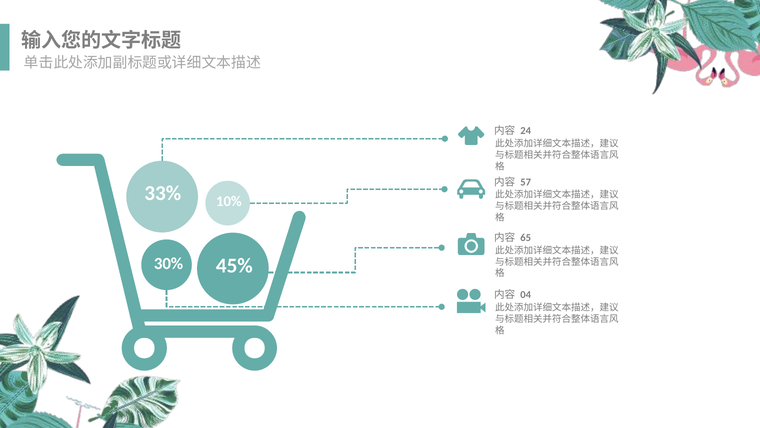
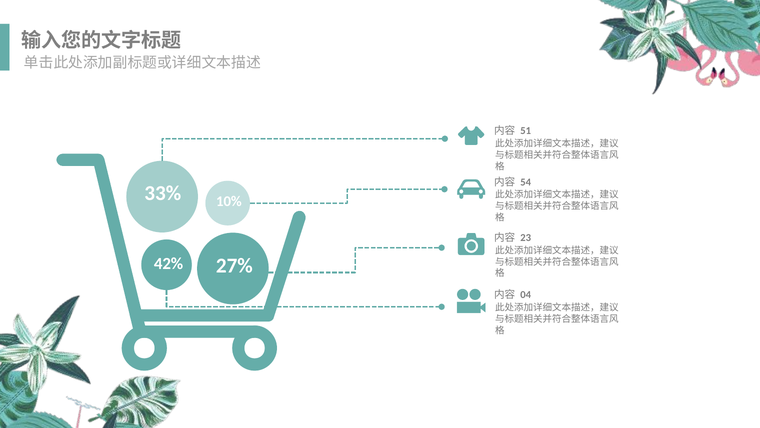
24: 24 -> 51
57: 57 -> 54
65: 65 -> 23
30%: 30% -> 42%
45%: 45% -> 27%
